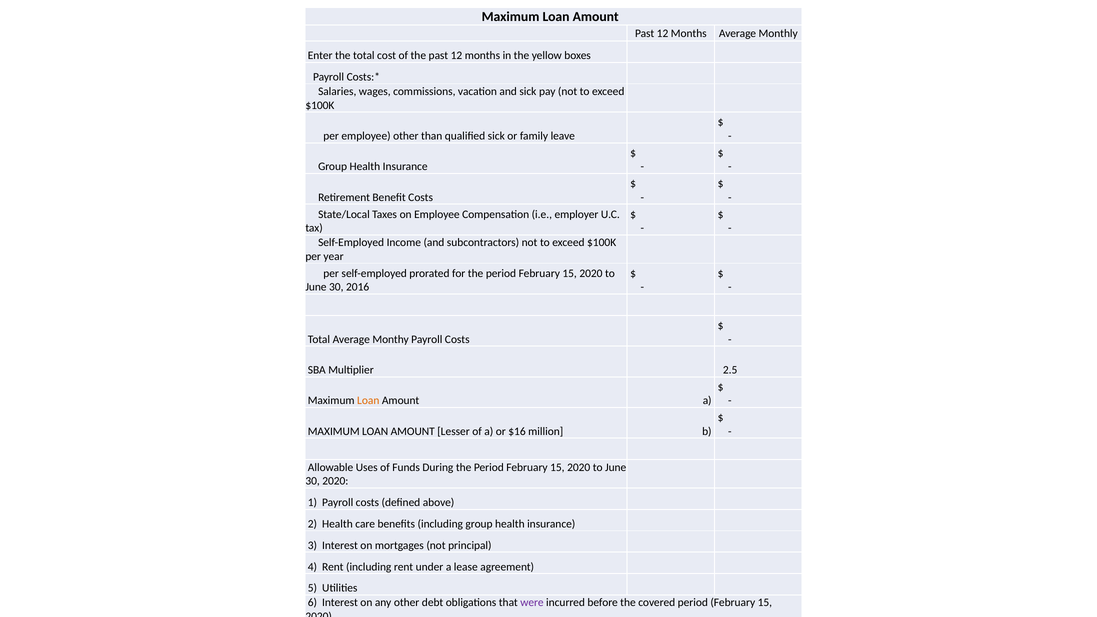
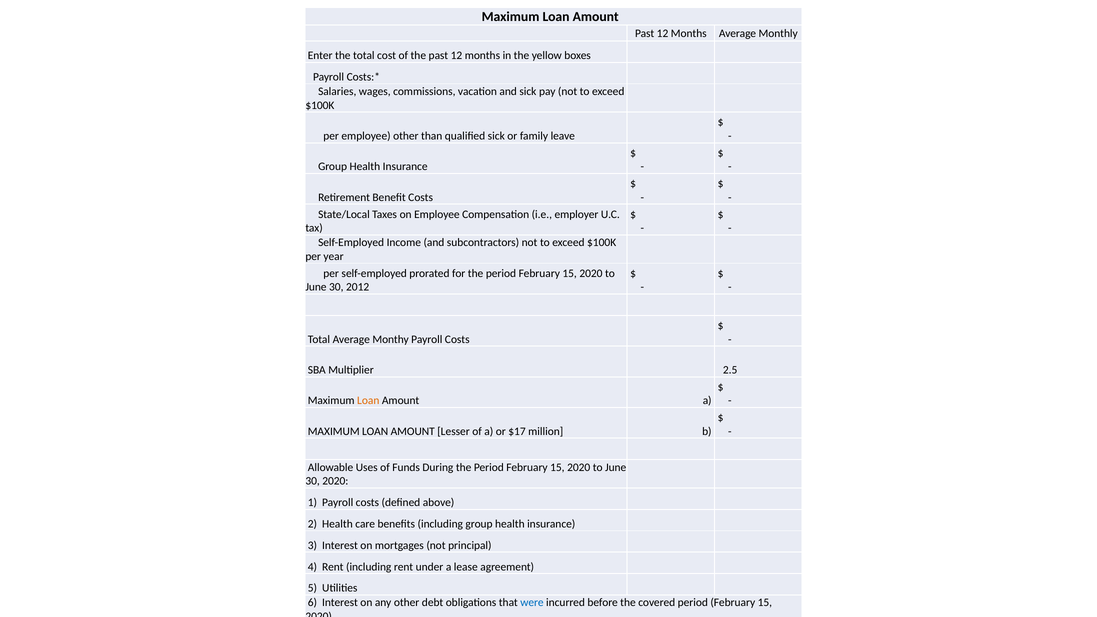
2016: 2016 -> 2012
$16: $16 -> $17
were colour: purple -> blue
